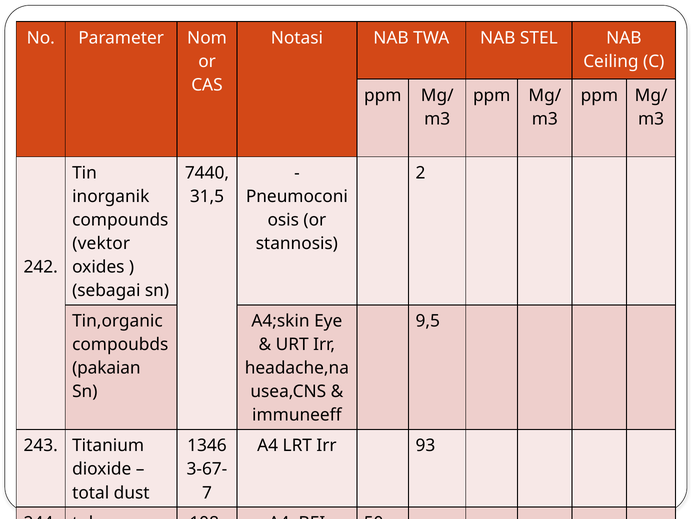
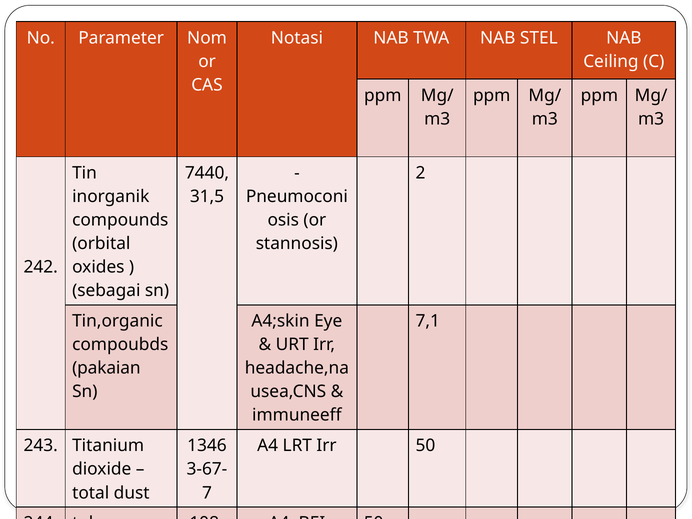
vektor: vektor -> orbital
9,5: 9,5 -> 7,1
Irr 93: 93 -> 50
